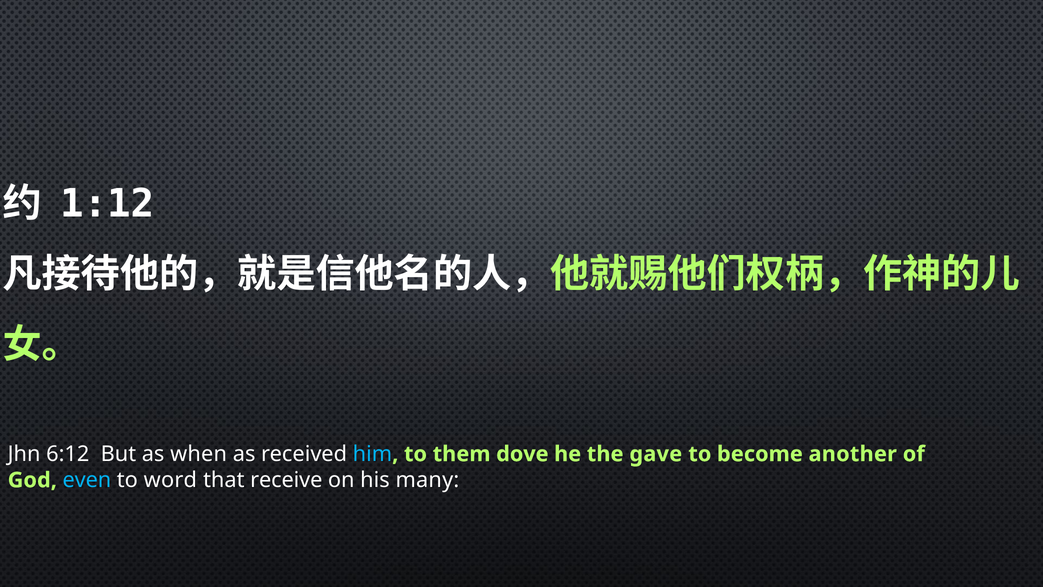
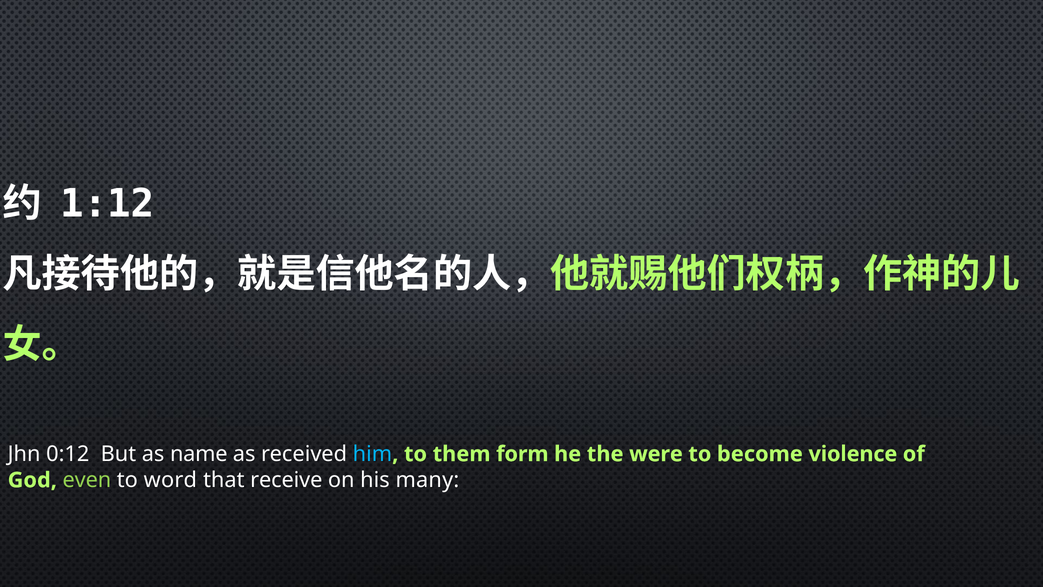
6:12: 6:12 -> 0:12
when: when -> name
dove: dove -> form
gave: gave -> were
another: another -> violence
even colour: light blue -> light green
